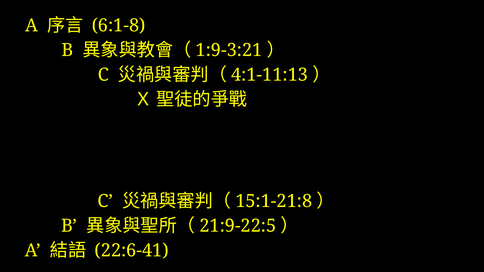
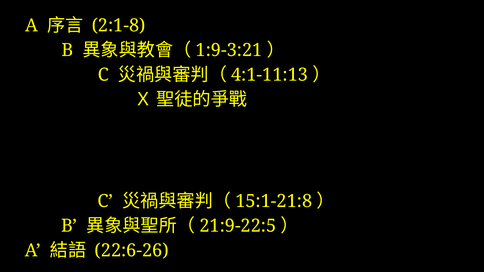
6:1-8: 6:1-8 -> 2:1-8
22:6-41: 22:6-41 -> 22:6-26
